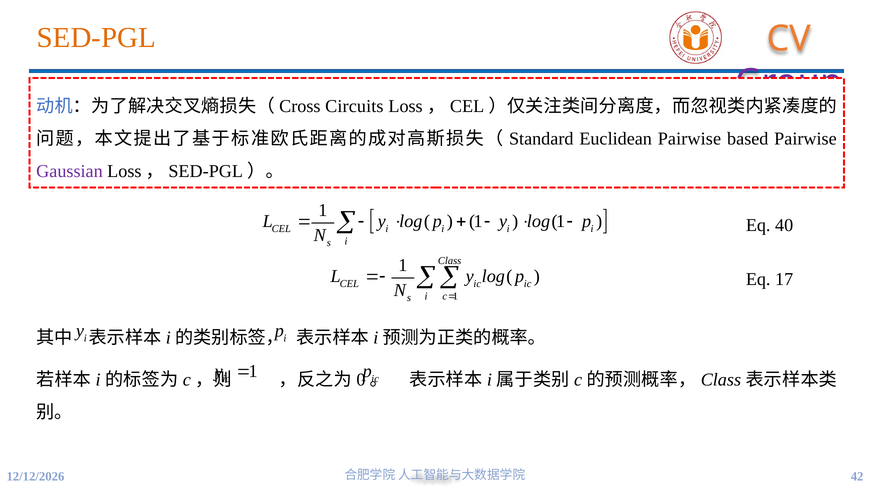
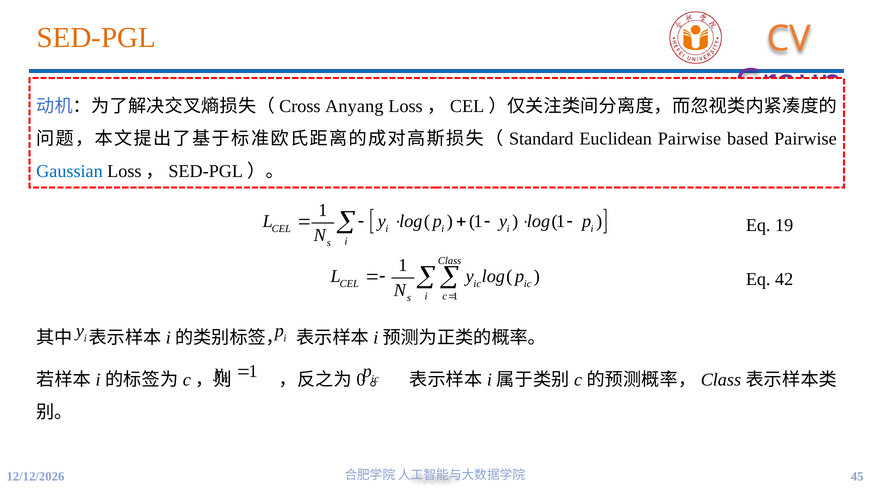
Circuits: Circuits -> Anyang
Gaussian colour: purple -> blue
40: 40 -> 19
17: 17 -> 42
42: 42 -> 45
